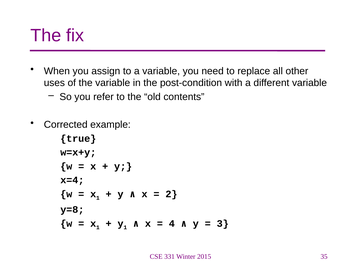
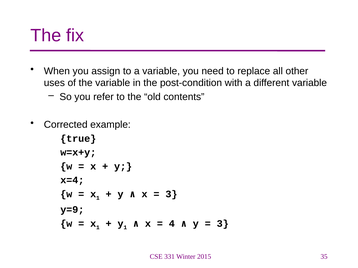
2 at (171, 194): 2 -> 3
y=8: y=8 -> y=9
